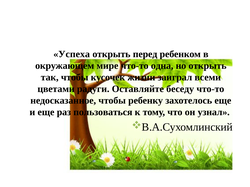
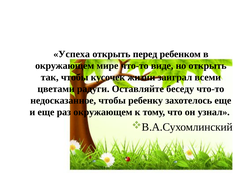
одна: одна -> виде
раз пользоваться: пользоваться -> окружающем
